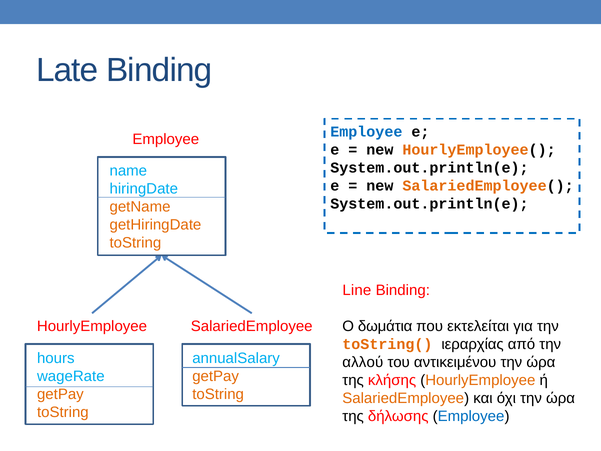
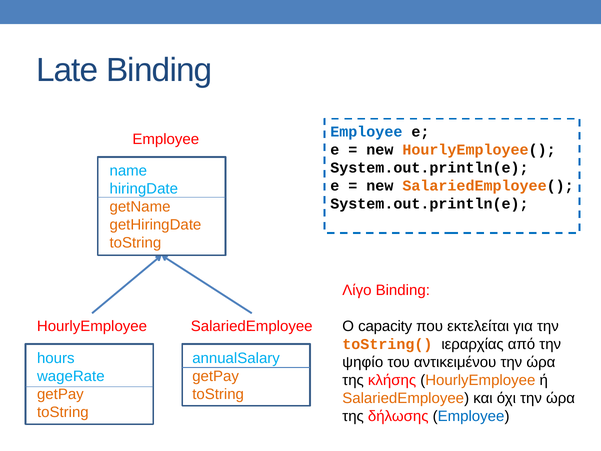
Line: Line -> Λίγο
δωμάτια: δωμάτια -> capacity
αλλού: αλλού -> ψηφίο
